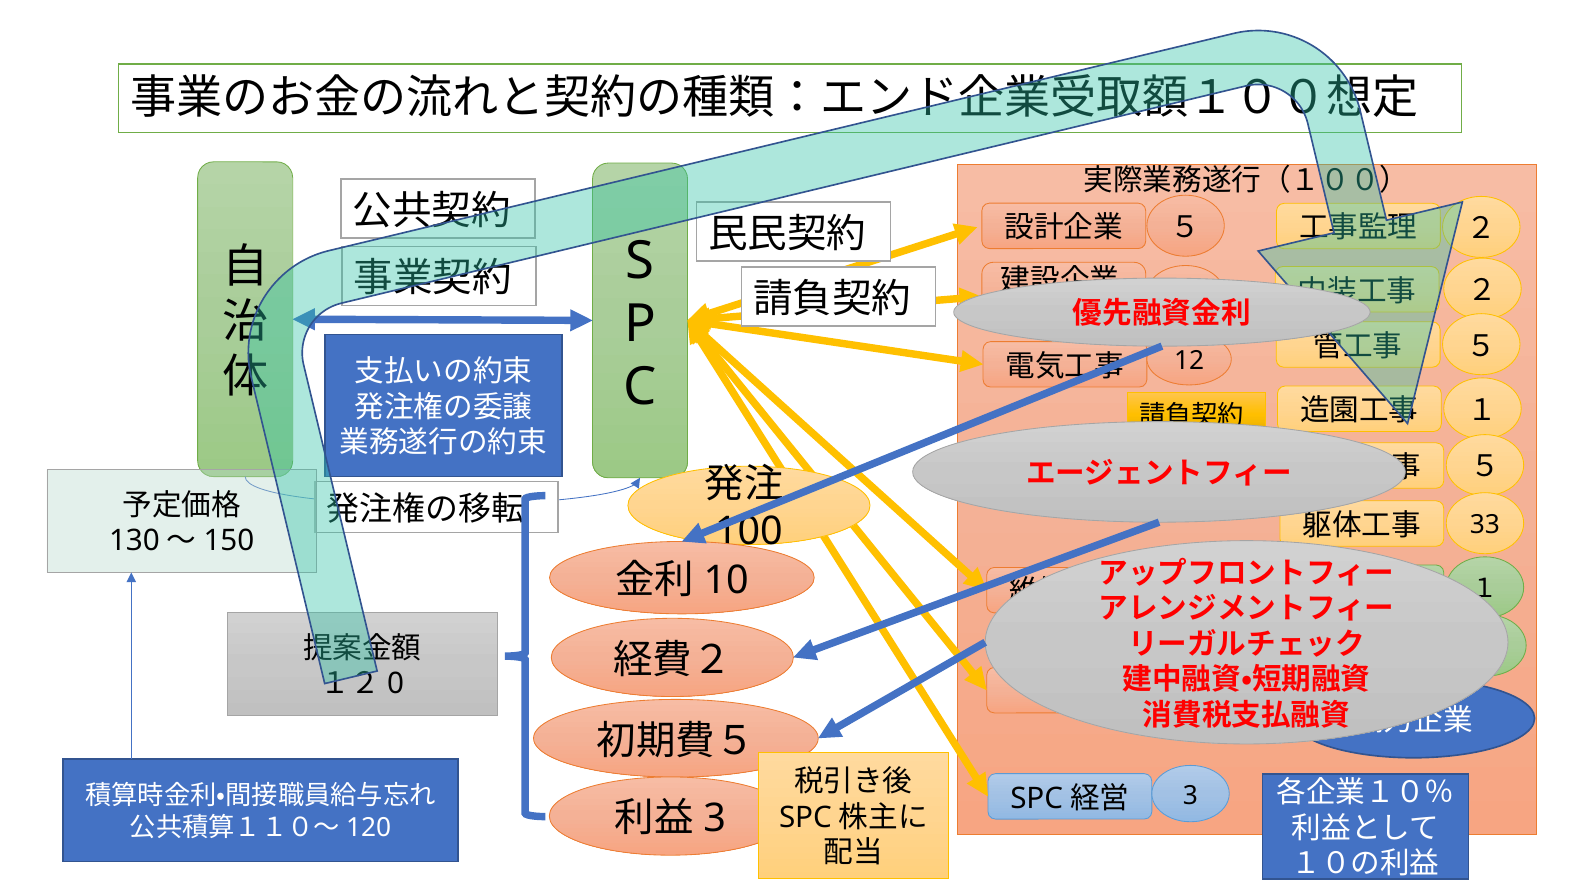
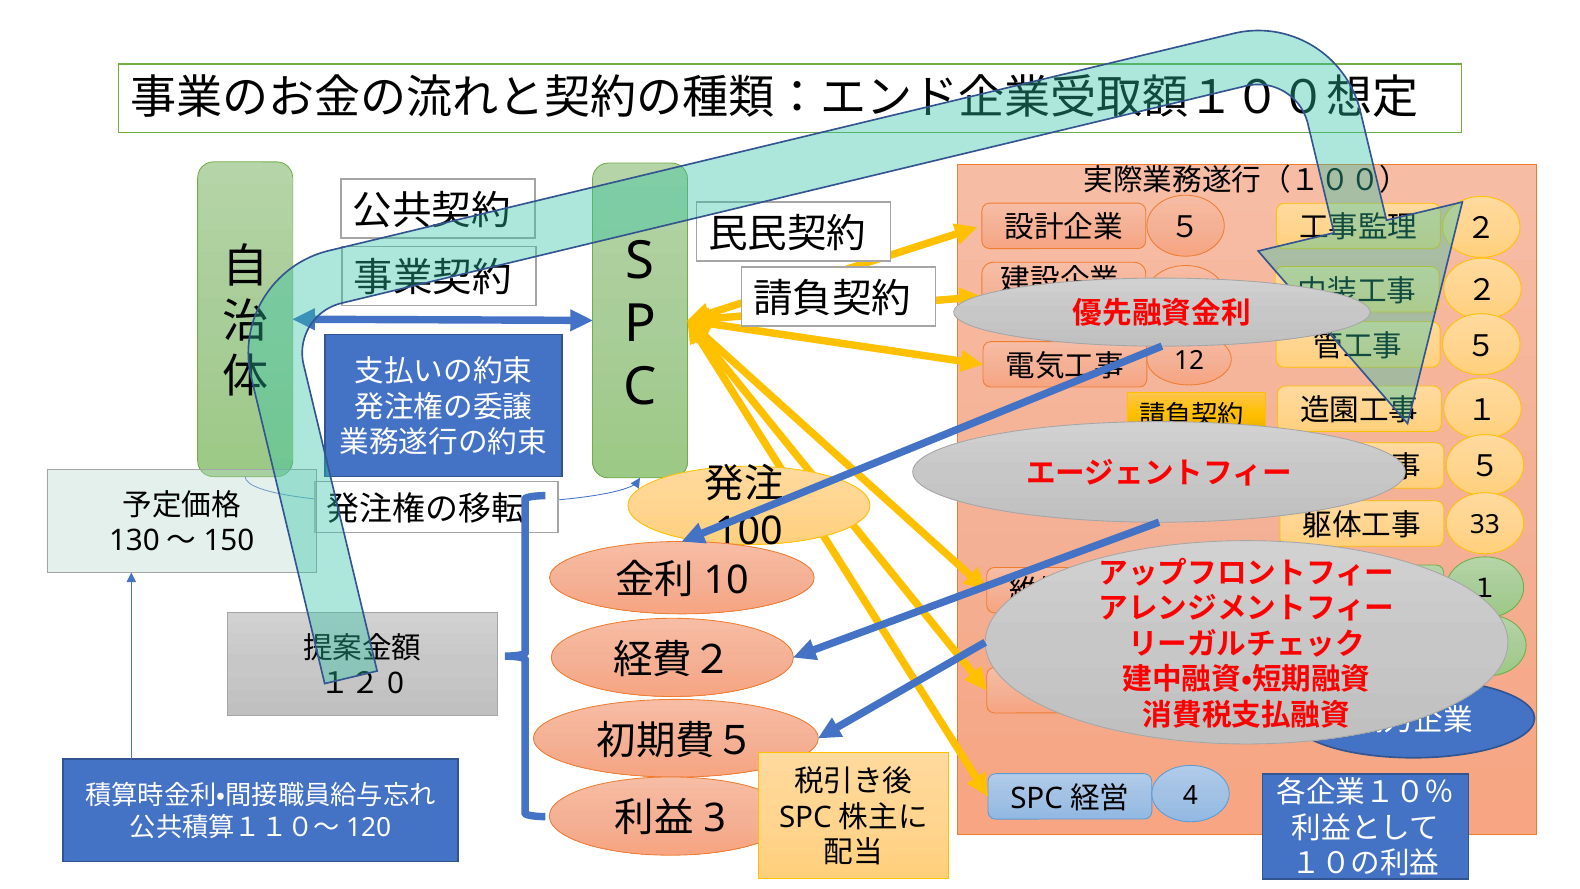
3 at (1191, 795): 3 -> 4
